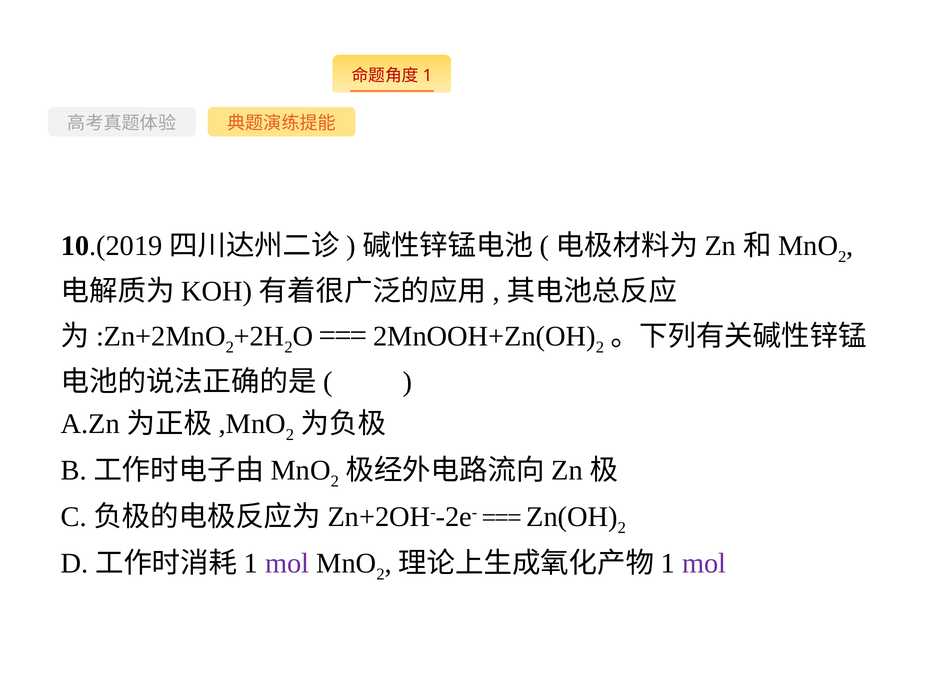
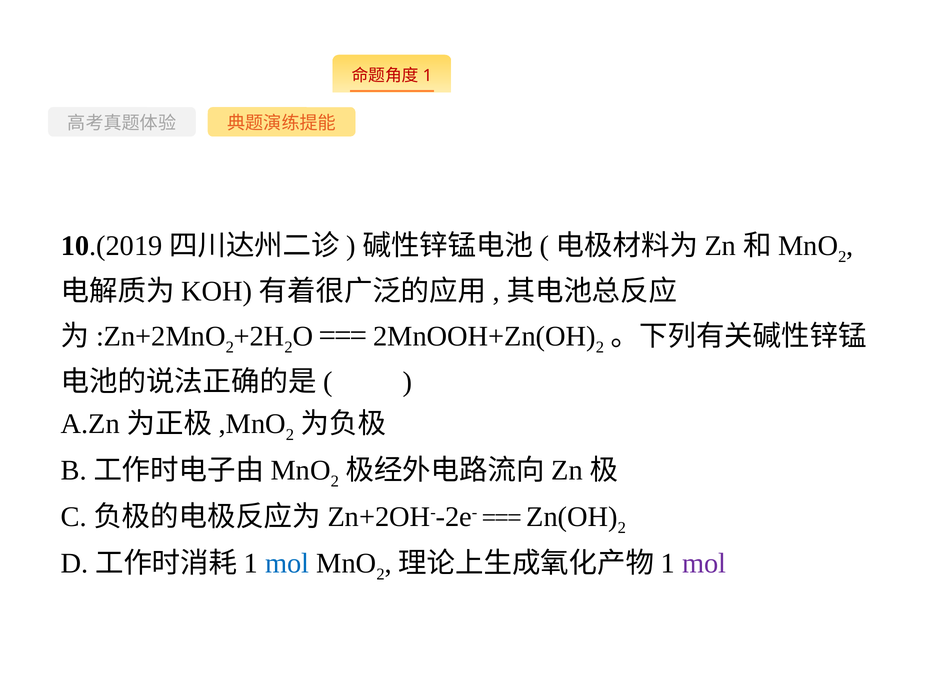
mol at (287, 564) colour: purple -> blue
